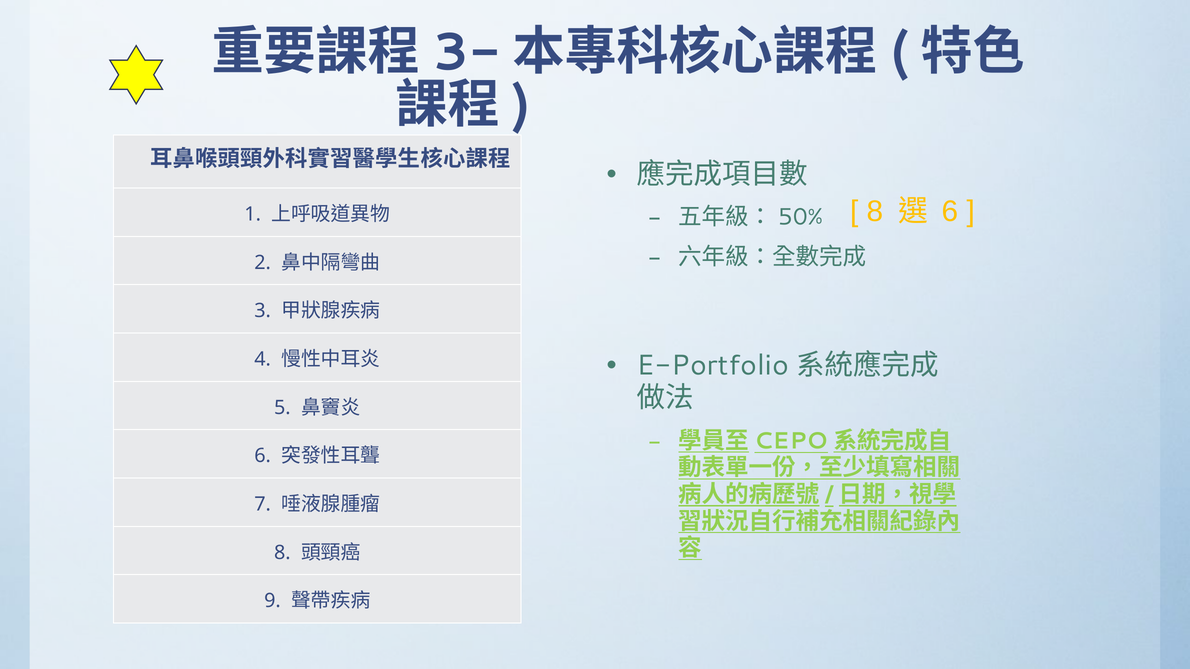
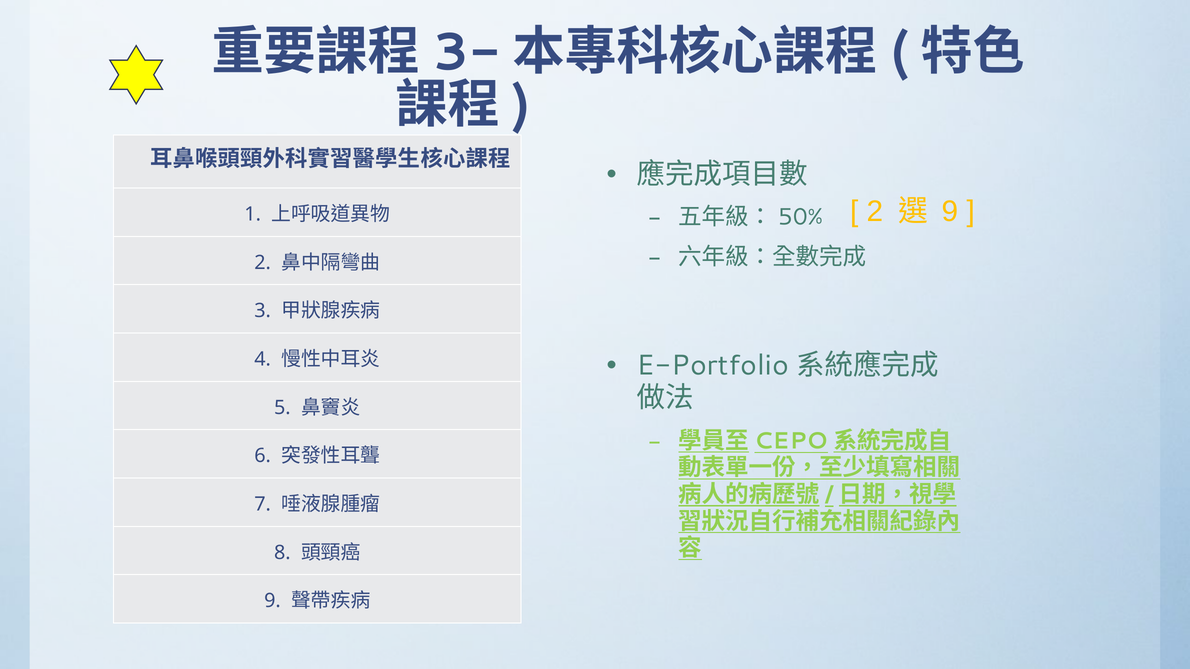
8 at (875, 211): 8 -> 2
6 at (950, 211): 6 -> 9
